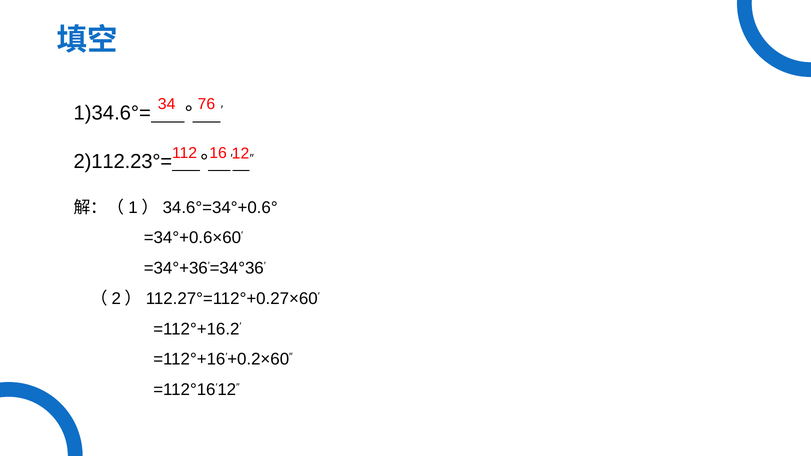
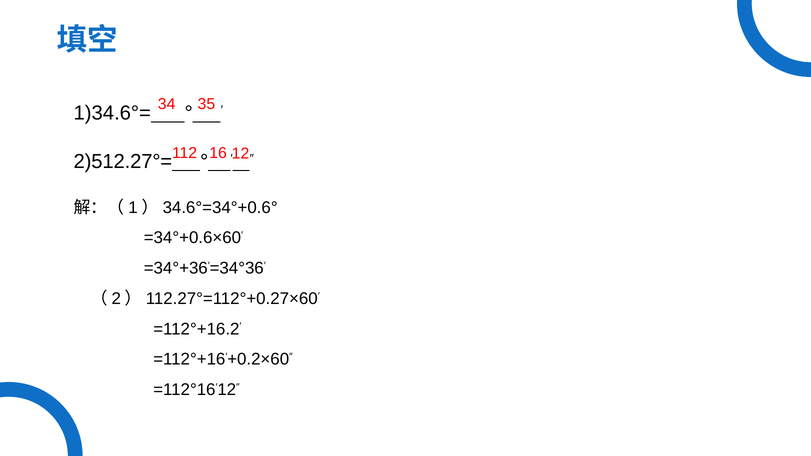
76: 76 -> 35
2)112.23°=: 2)112.23°= -> 2)512.27°=
